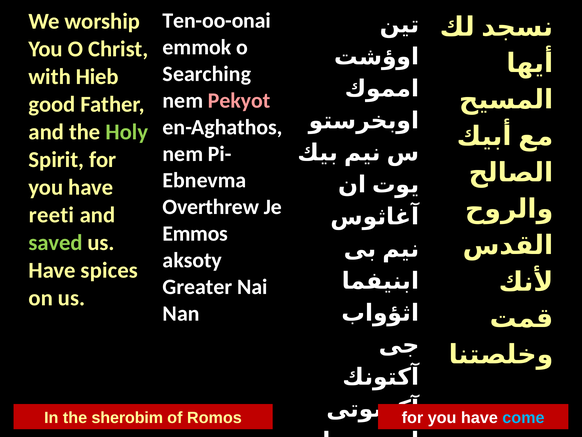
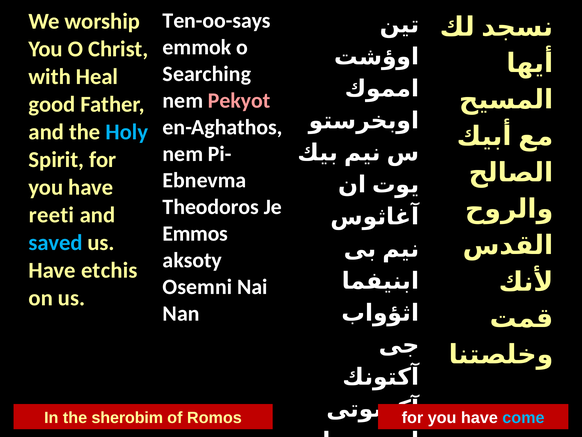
Ten-oo-onai: Ten-oo-onai -> Ten-oo-says
Hieb: Hieb -> Heal
Holy colour: light green -> light blue
Overthrew: Overthrew -> Theodoros
saved colour: light green -> light blue
spices: spices -> etchis
Greater: Greater -> Osemni
